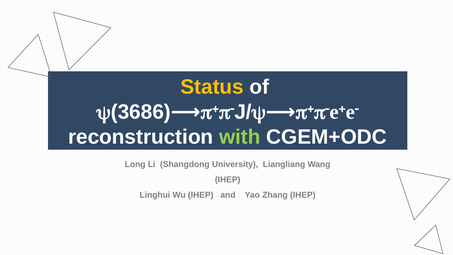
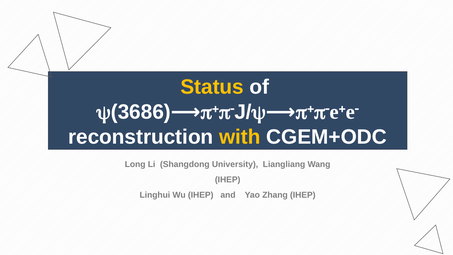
with colour: light green -> yellow
